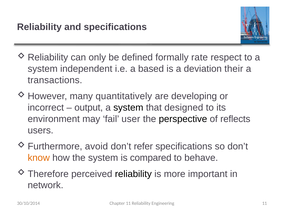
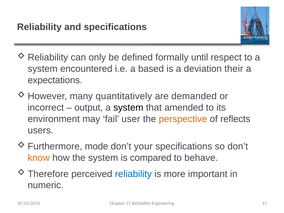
rate: rate -> until
independent: independent -> encountered
transactions: transactions -> expectations
developing: developing -> demanded
designed: designed -> amended
perspective colour: black -> orange
avoid: avoid -> mode
refer: refer -> your
reliability at (133, 174) colour: black -> blue
network: network -> numeric
